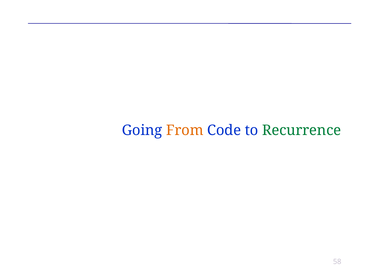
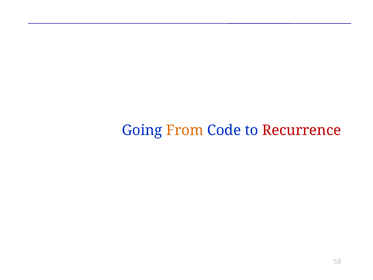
Recurrence colour: green -> red
